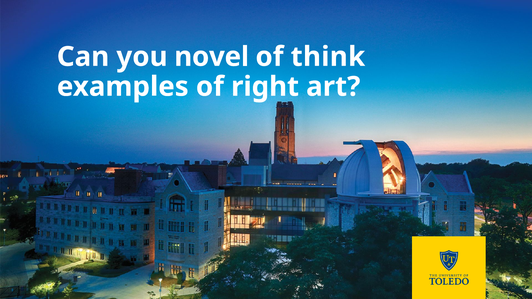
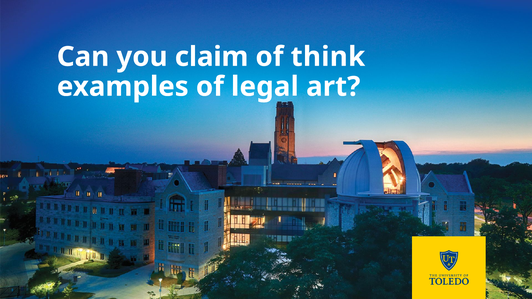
novel: novel -> claim
right: right -> legal
